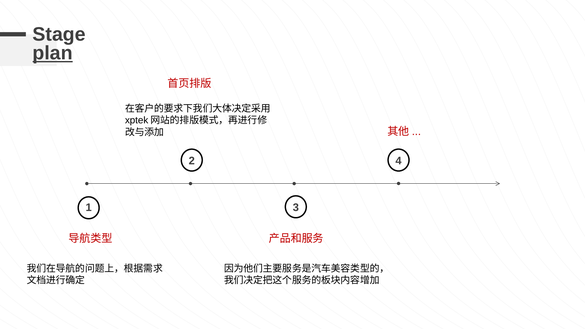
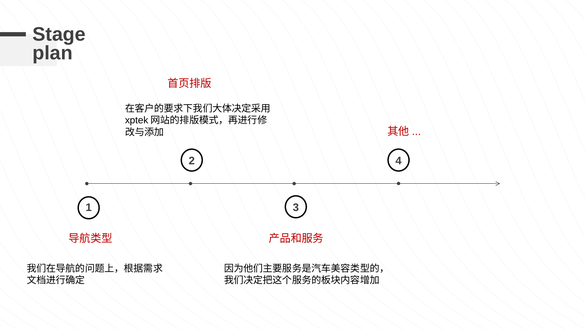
plan underline: present -> none
